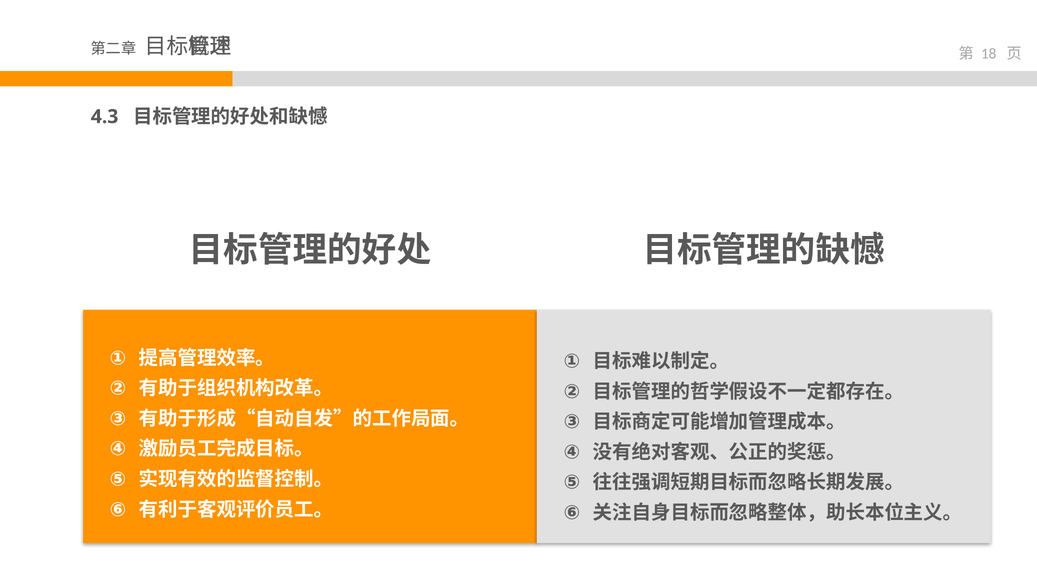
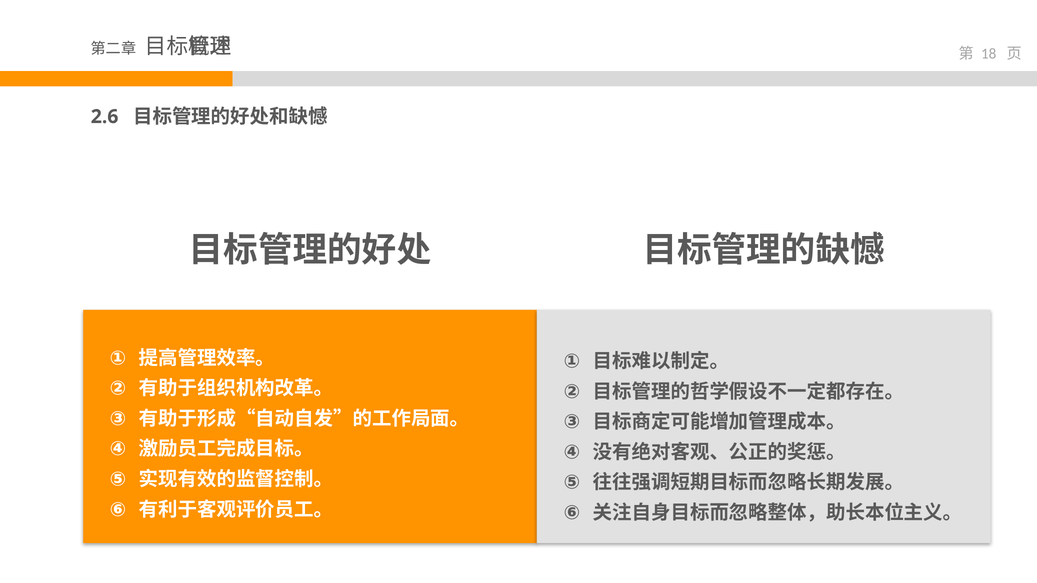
4.3: 4.3 -> 2.6
